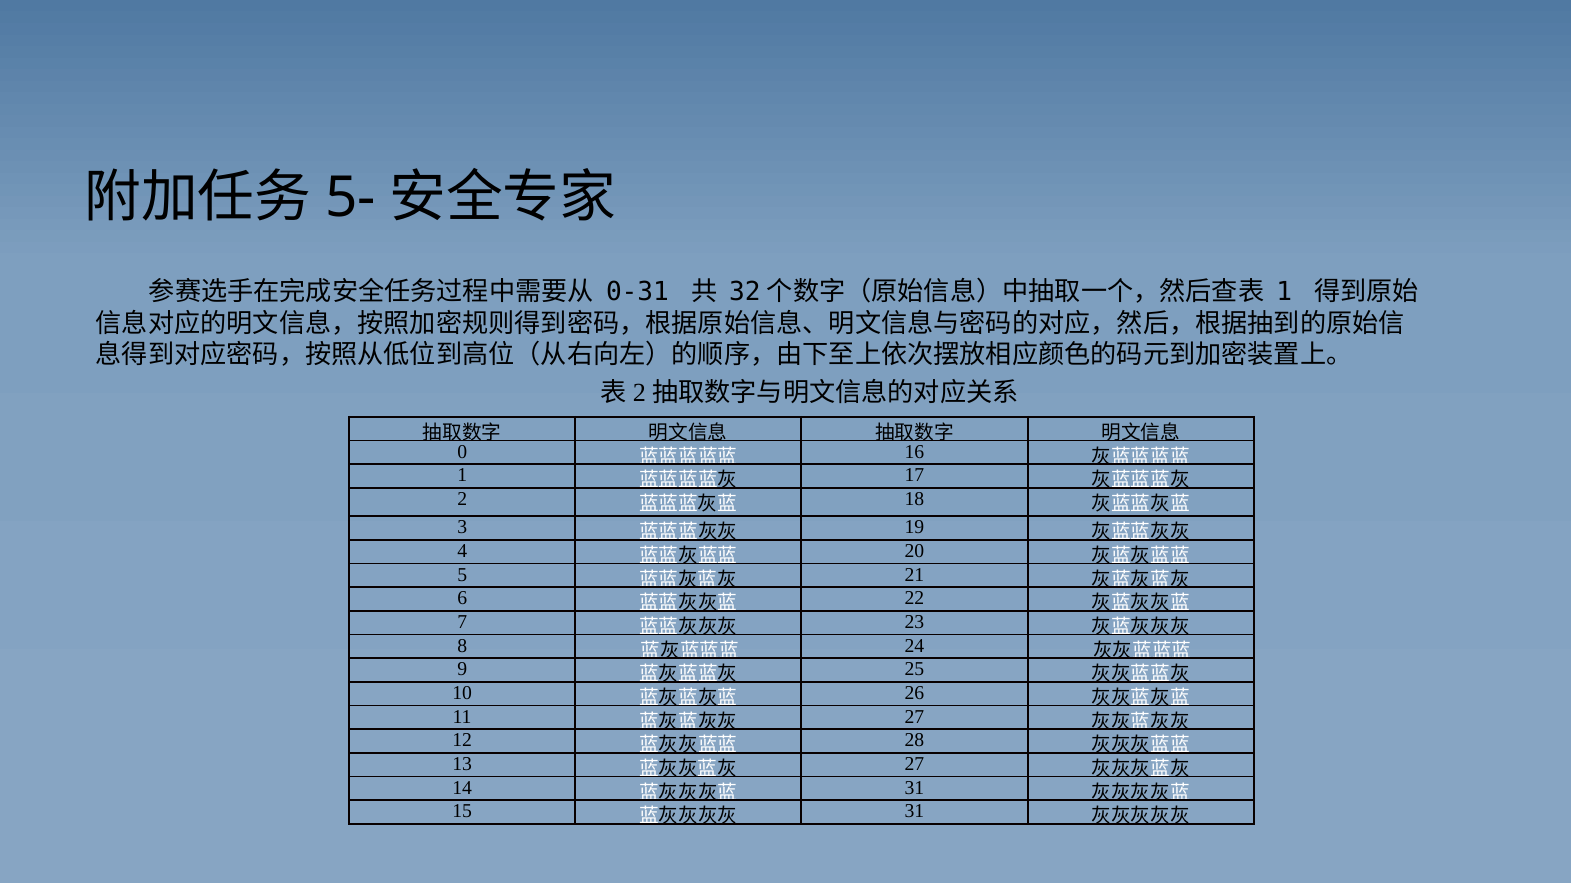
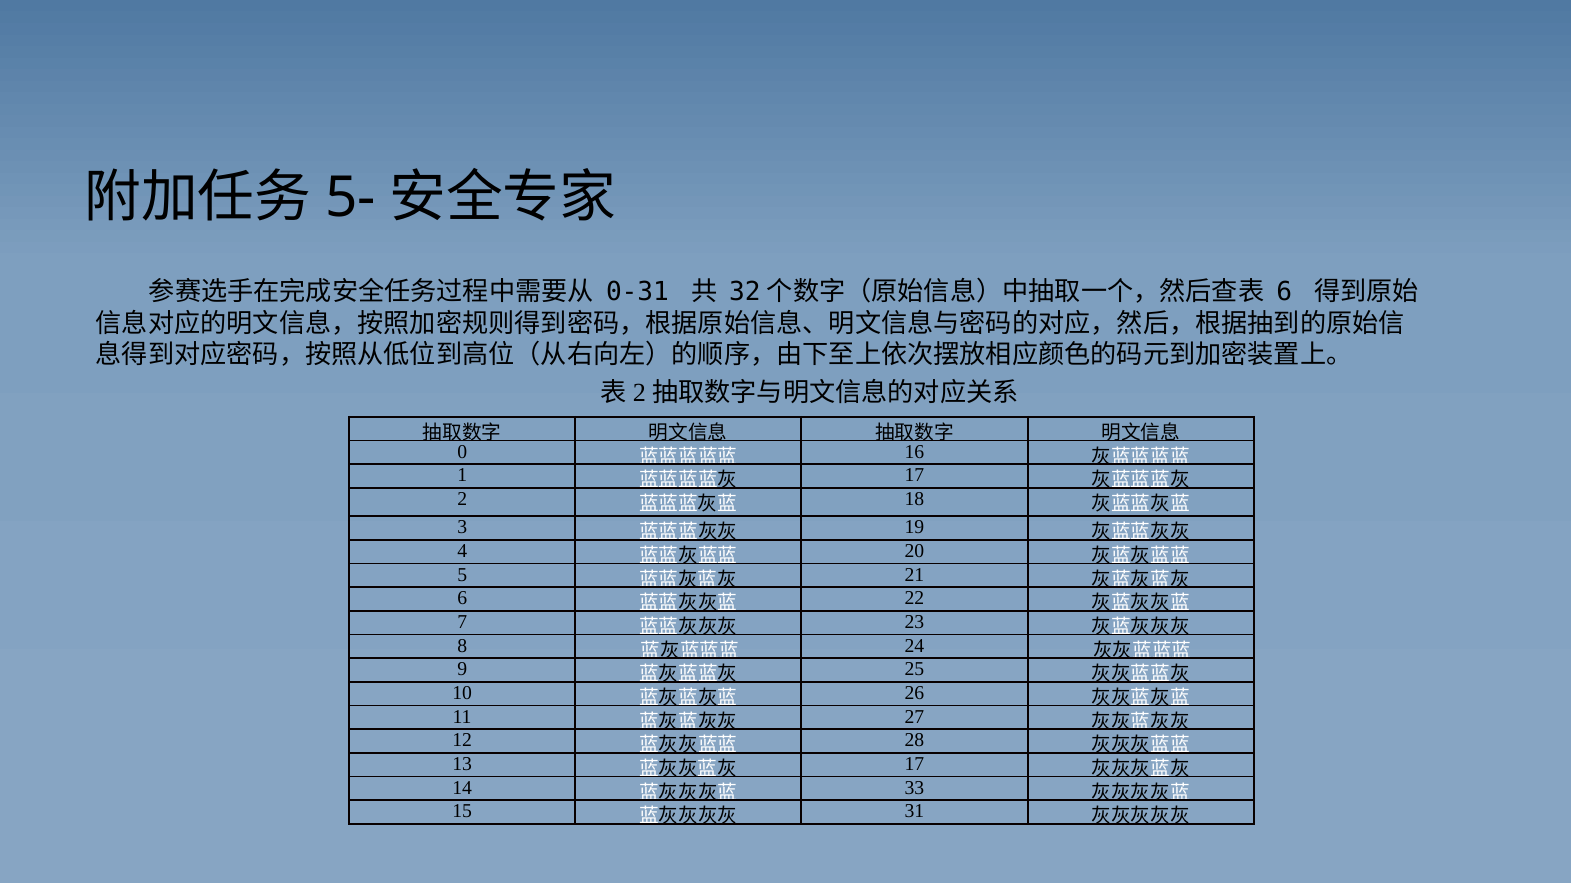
1 at (1284, 292): 1 -> 6
27 at (914, 765): 27 -> 17
31 at (914, 788): 31 -> 33
